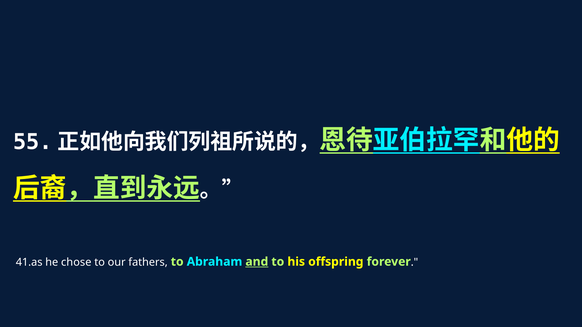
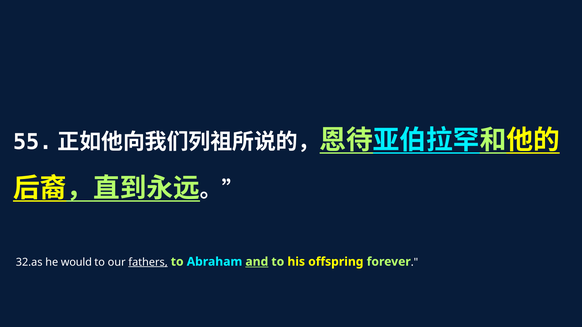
41.as: 41.as -> 32.as
chose: chose -> would
fathers underline: none -> present
